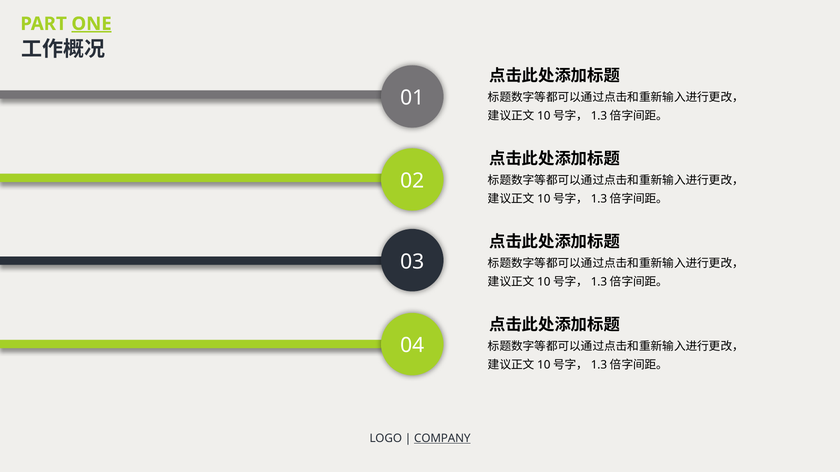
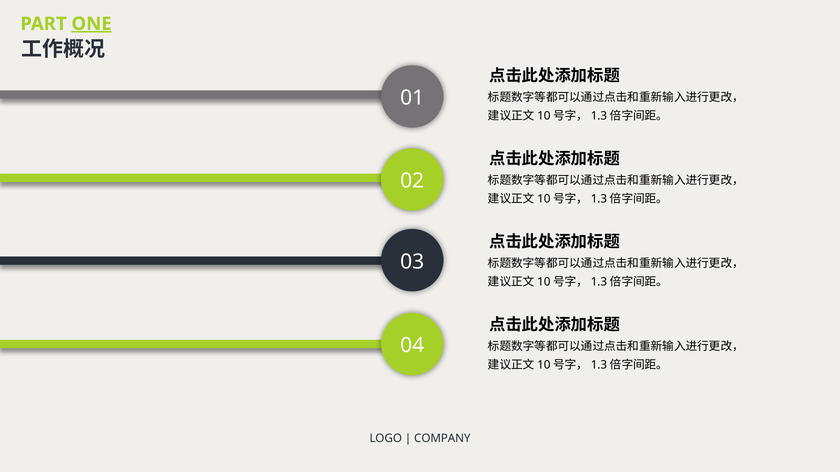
COMPANY underline: present -> none
